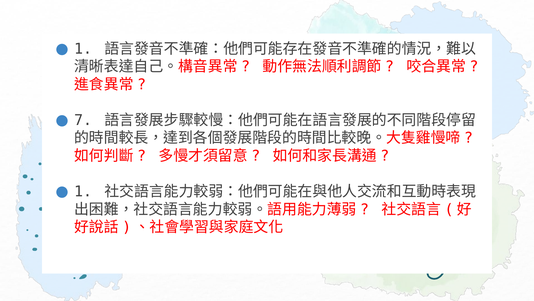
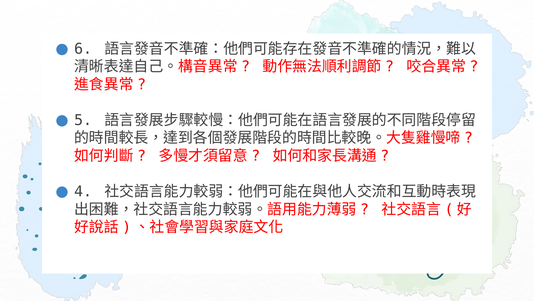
1 at (83, 49): 1 -> 6
7: 7 -> 5
1 at (83, 191): 1 -> 4
